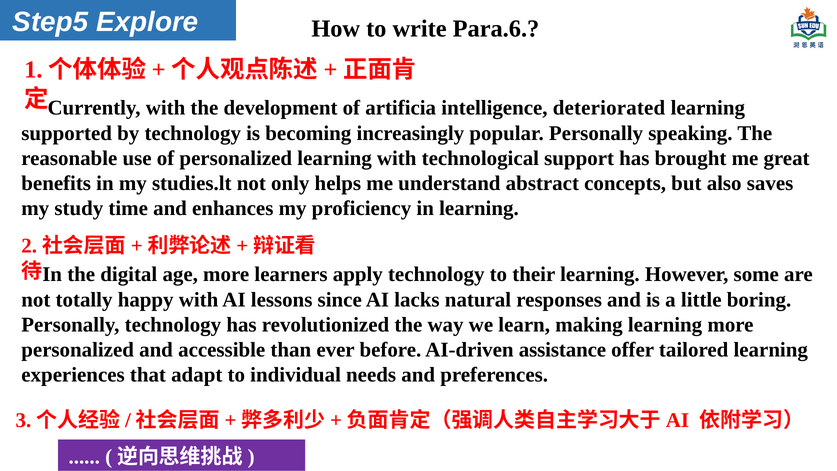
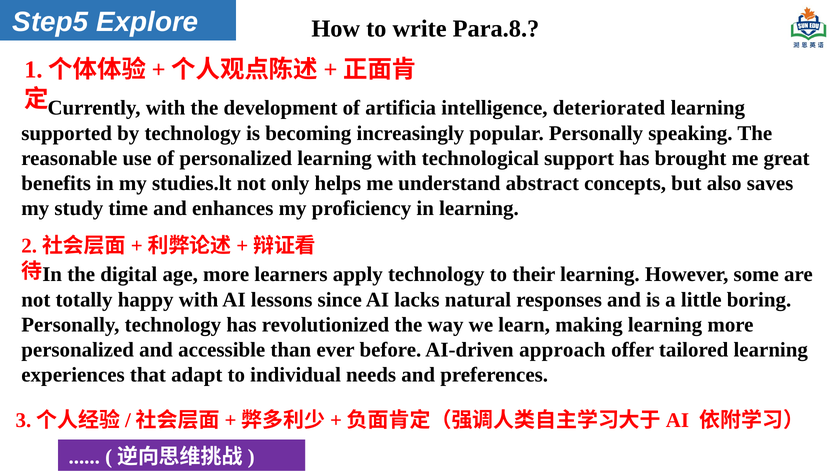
Para.6: Para.6 -> Para.8
assistance: assistance -> approach
